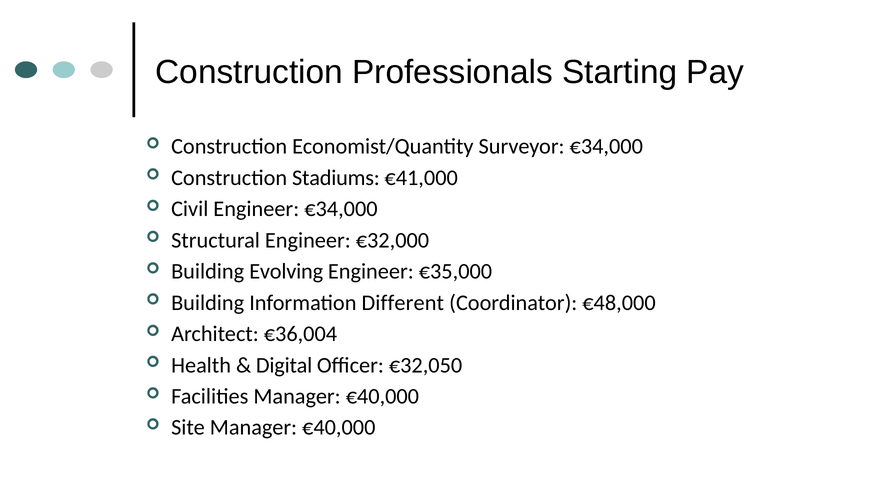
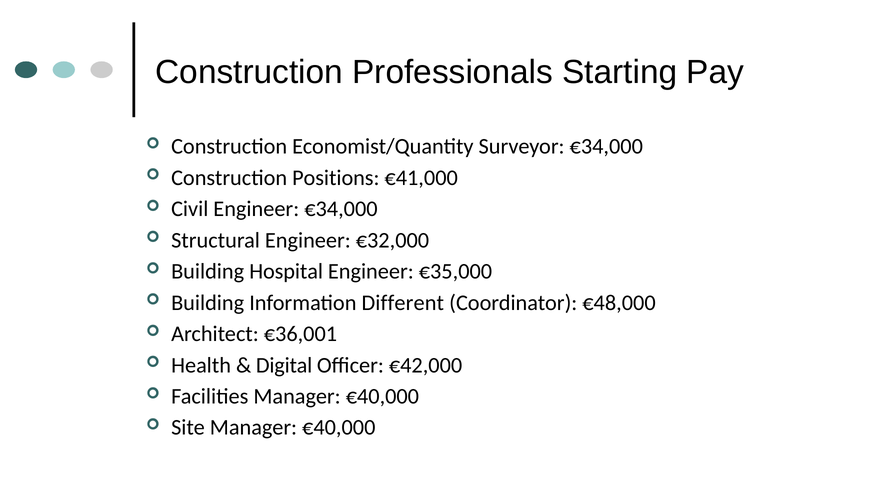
Stadiums: Stadiums -> Positions
Evolving: Evolving -> Hospital
€36,004: €36,004 -> €36,001
€32,050: €32,050 -> €42,000
